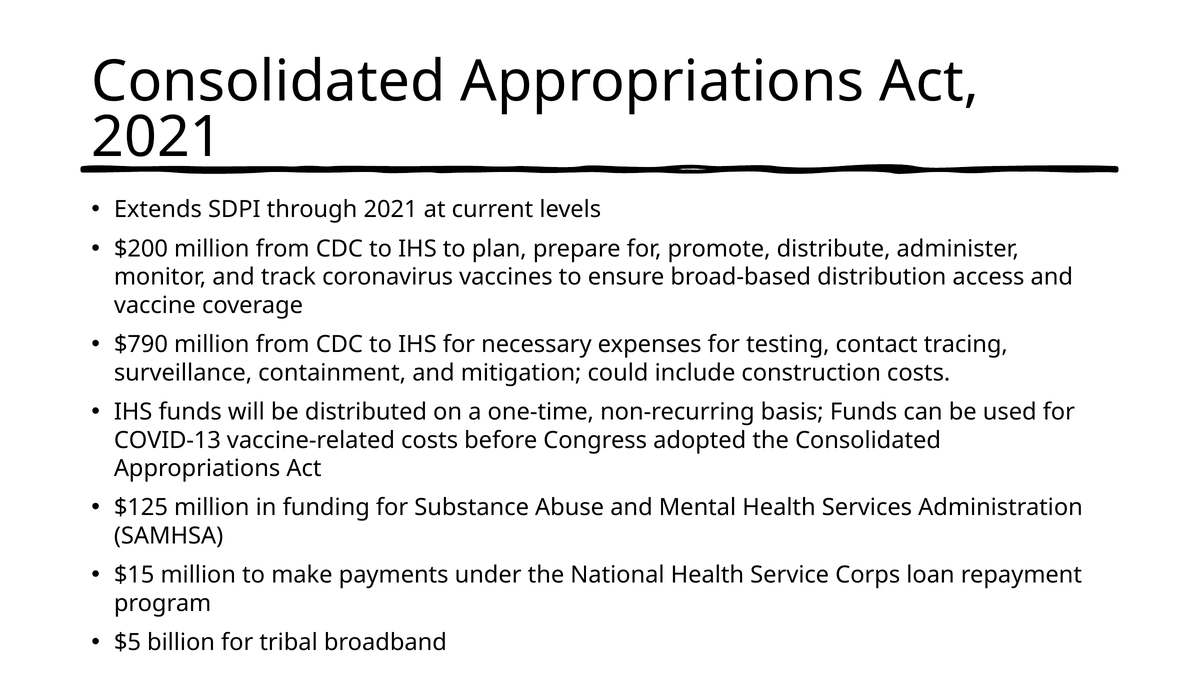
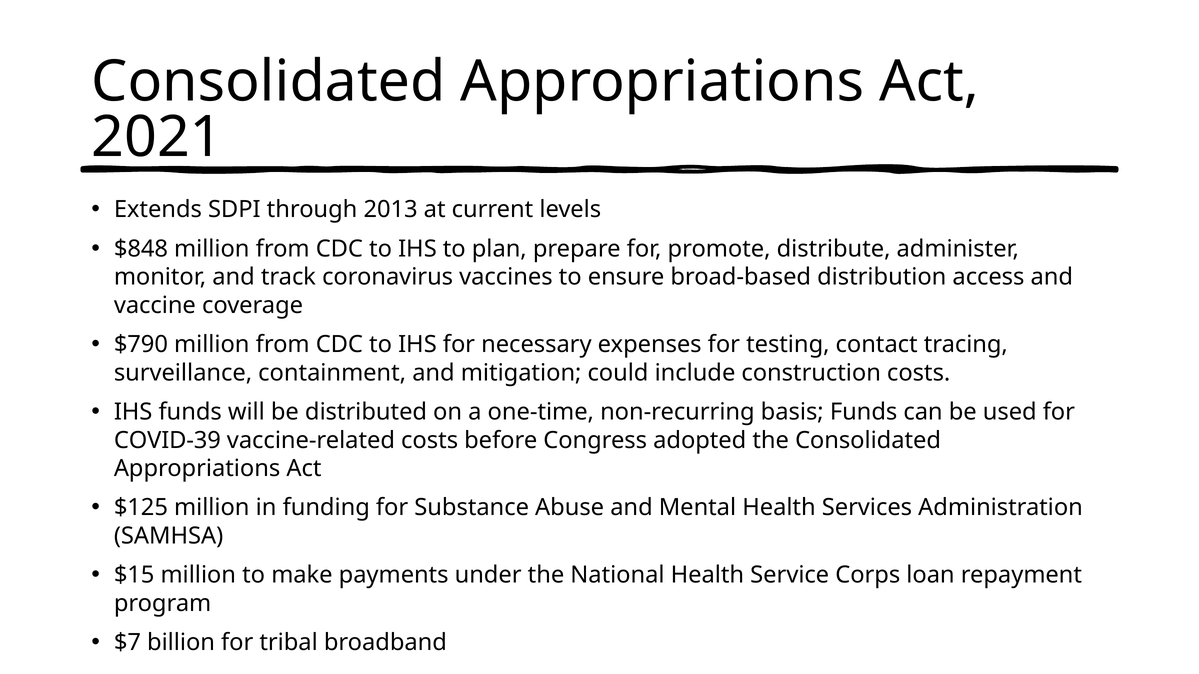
through 2021: 2021 -> 2013
$200: $200 -> $848
COVID-13: COVID-13 -> COVID-39
$5: $5 -> $7
